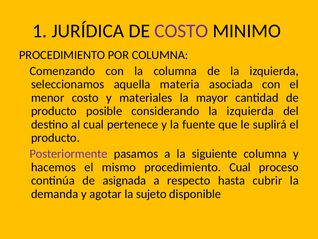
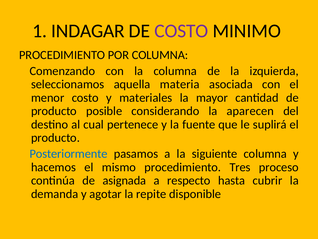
JURÍDICA: JURÍDICA -> INDAGAR
considerando la izquierda: izquierda -> aparecen
Posteriormente colour: purple -> blue
procedimiento Cual: Cual -> Tres
sujeto: sujeto -> repite
